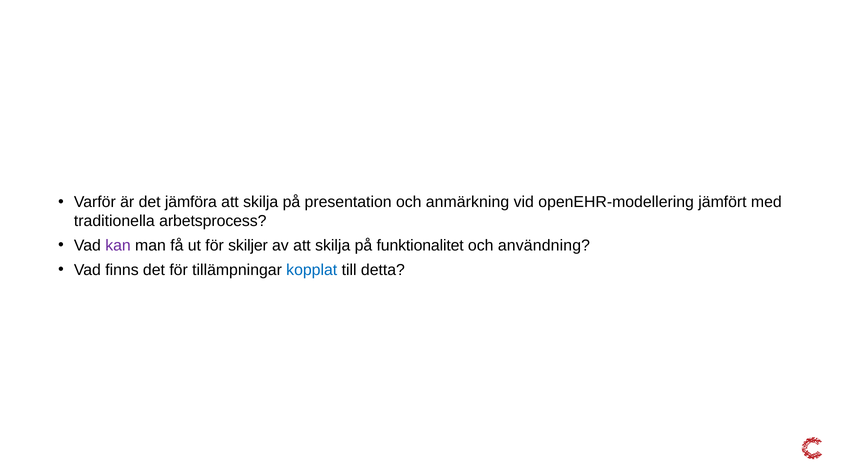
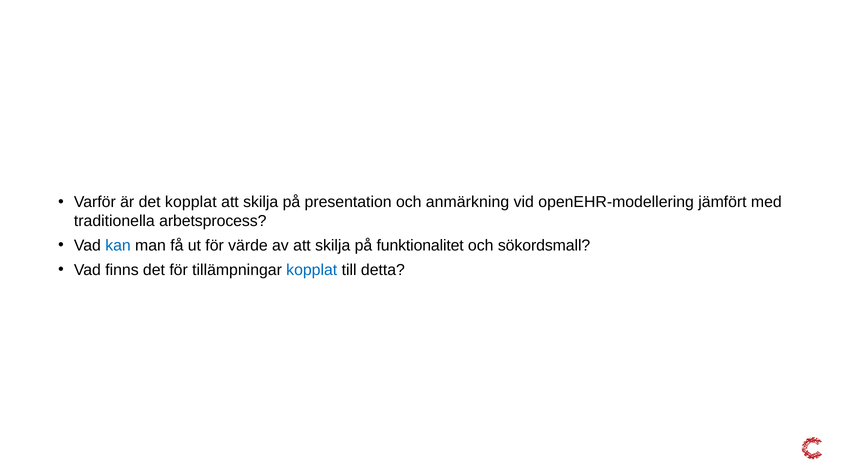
det jämföra: jämföra -> kopplat
kan colour: purple -> blue
skiljer: skiljer -> värde
användning: användning -> sökordsmall
